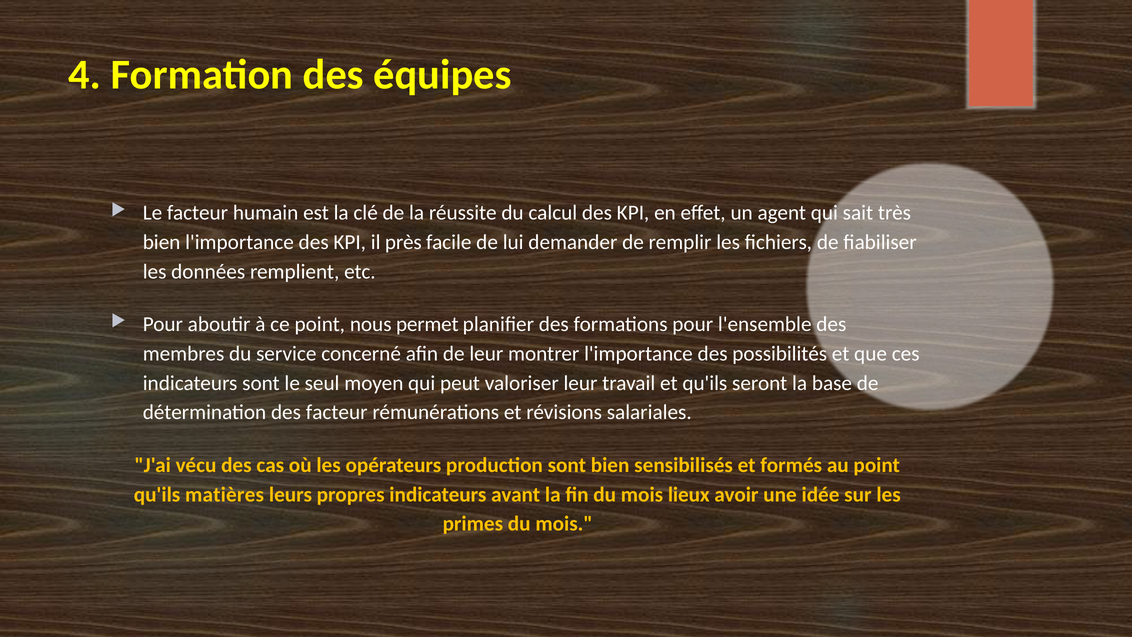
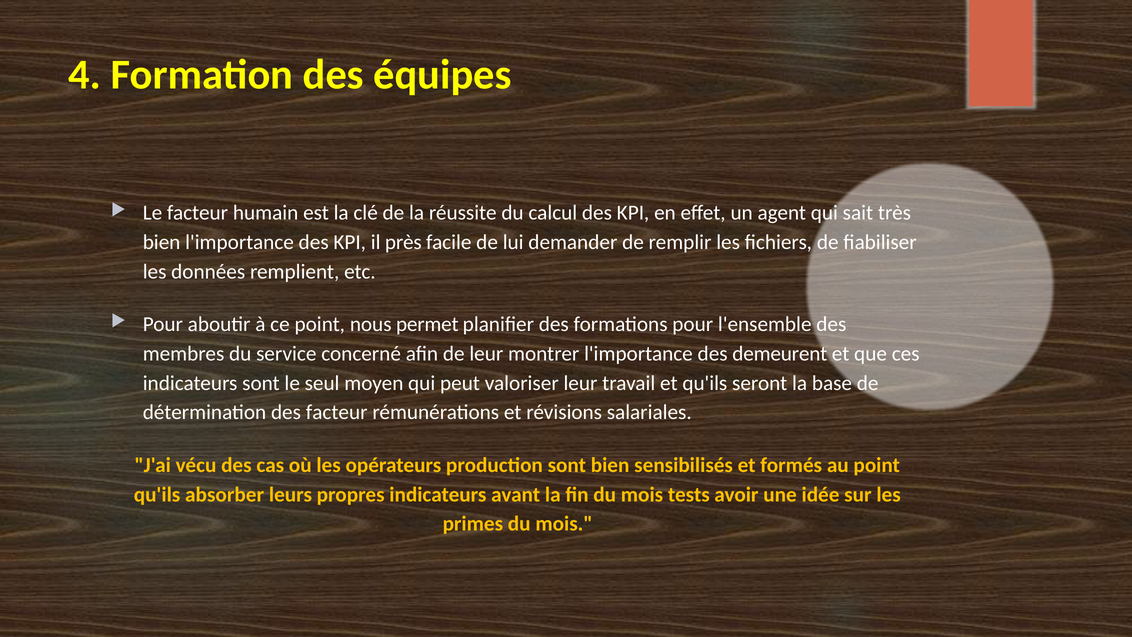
possibilités: possibilités -> demeurent
matières: matières -> absorber
lieux: lieux -> tests
